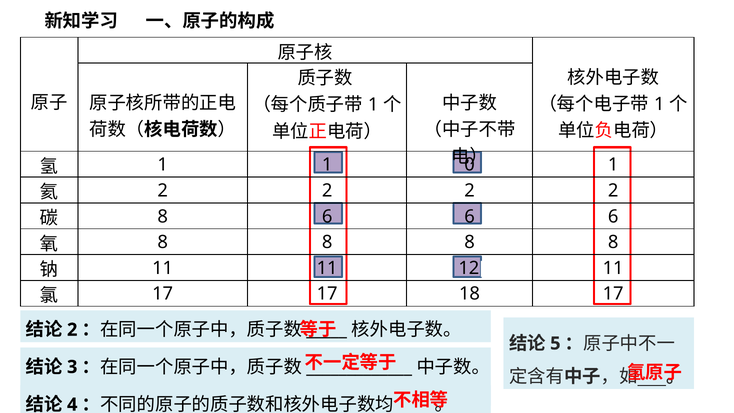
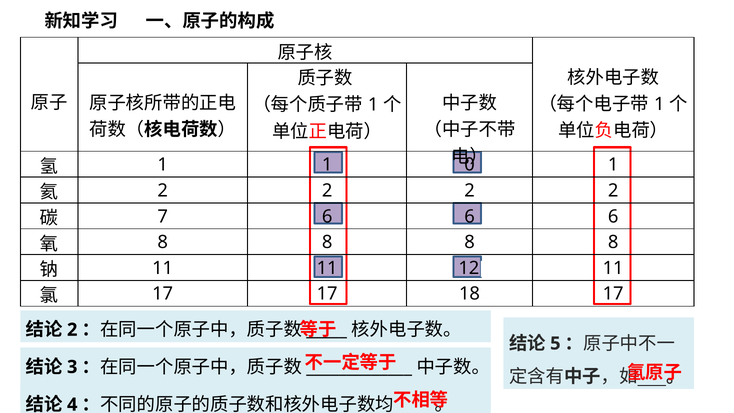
8 at (163, 216): 8 -> 7
